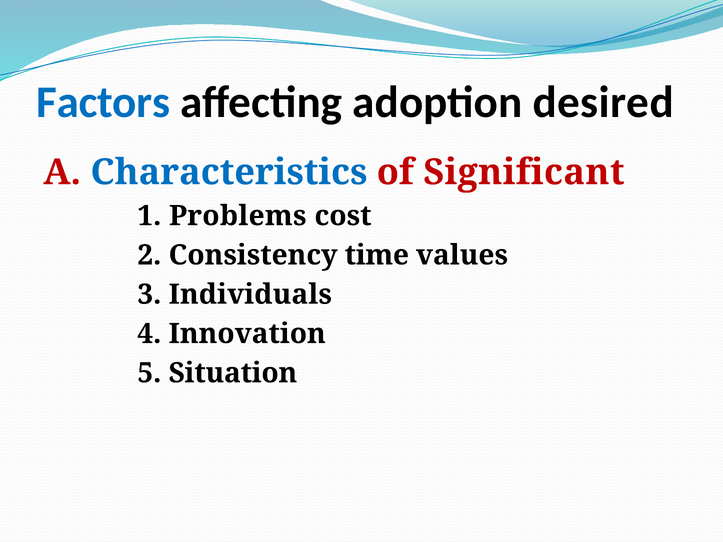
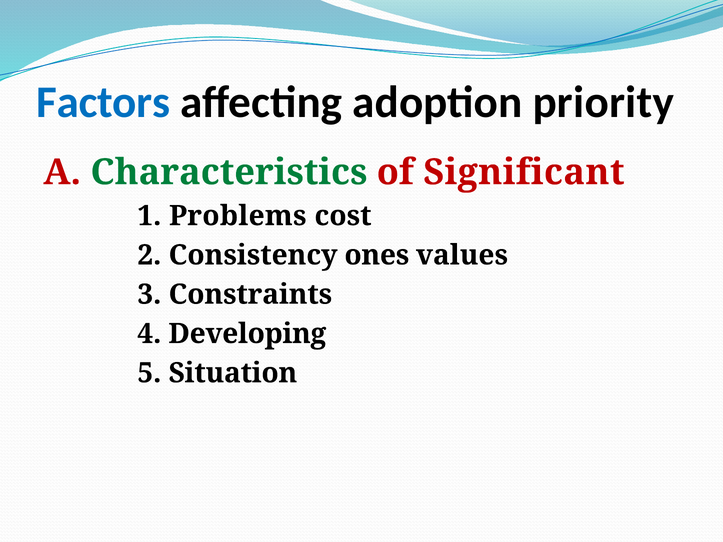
desired: desired -> priority
Characteristics colour: blue -> green
time: time -> ones
Individuals: Individuals -> Constraints
Innovation: Innovation -> Developing
